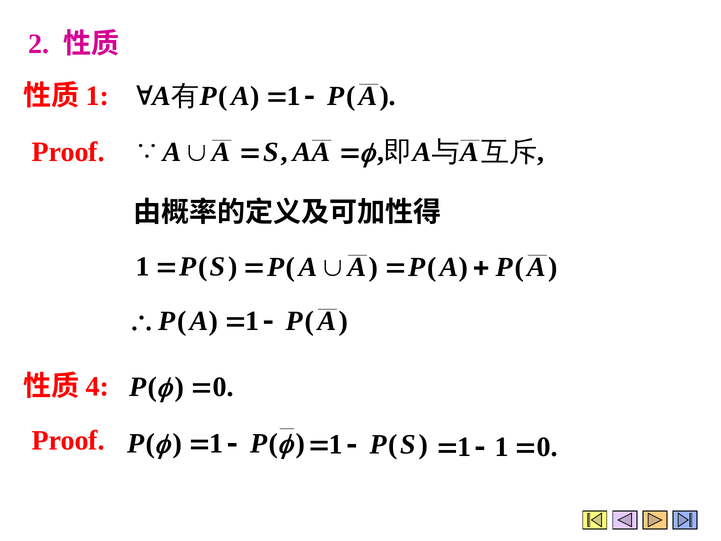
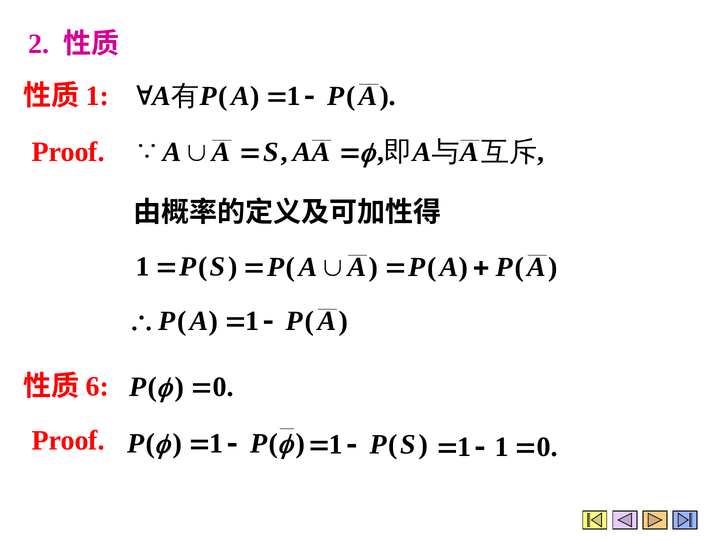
4: 4 -> 6
